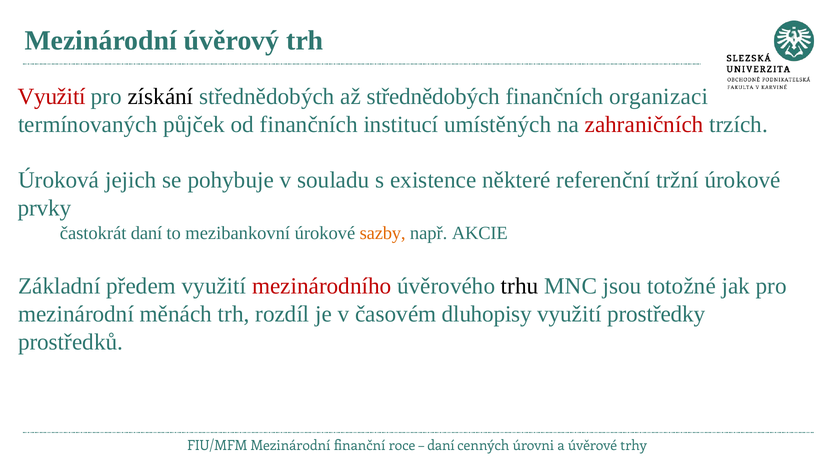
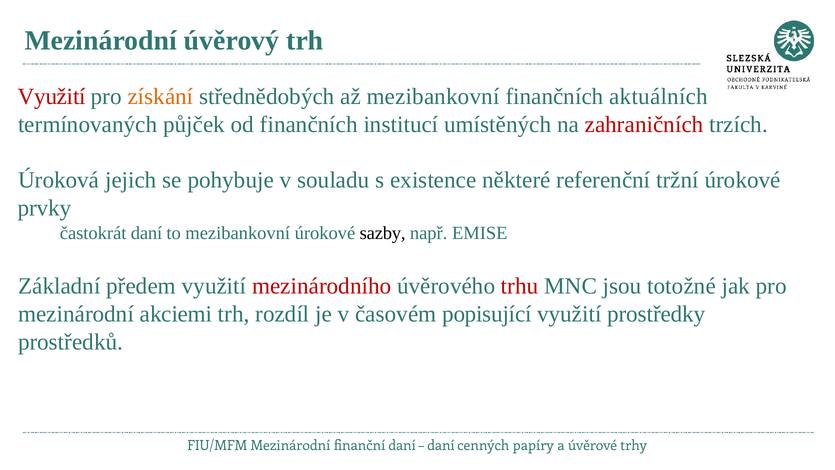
získání colour: black -> orange
až střednědobých: střednědobých -> mezibankovní
organizaci: organizaci -> aktuálních
sazby colour: orange -> black
AKCIE: AKCIE -> EMISE
trhu colour: black -> red
měnách: měnách -> akciemi
dluhopisy: dluhopisy -> popisující
finanční roce: roce -> daní
úrovni: úrovni -> papíry
